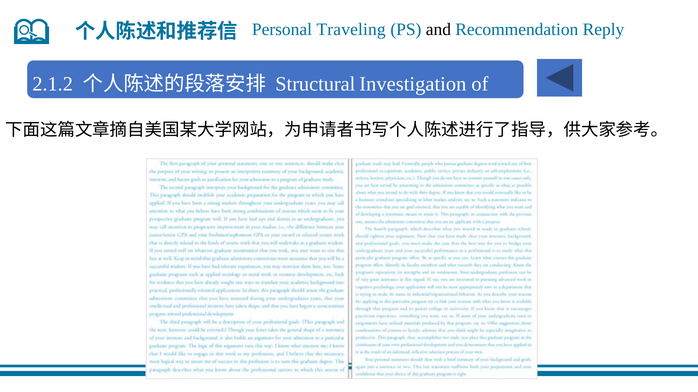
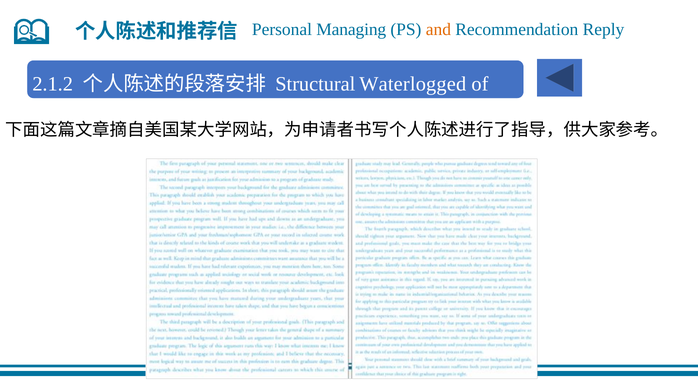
Traveling: Traveling -> Managing
and colour: black -> orange
Investigation: Investigation -> Waterlogged
